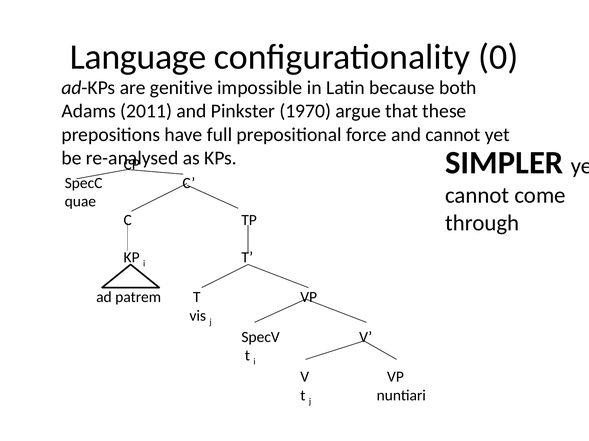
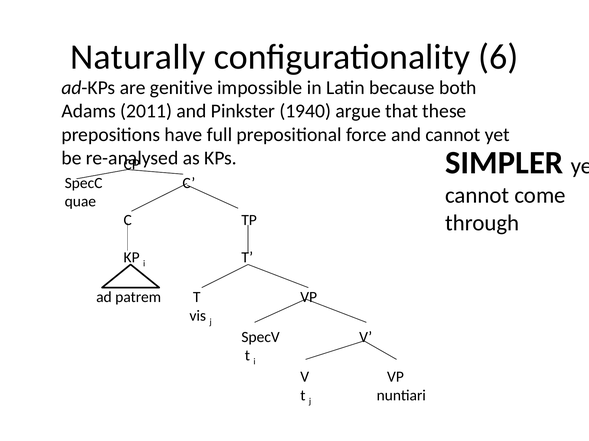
Language: Language -> Naturally
0: 0 -> 6
1970: 1970 -> 1940
